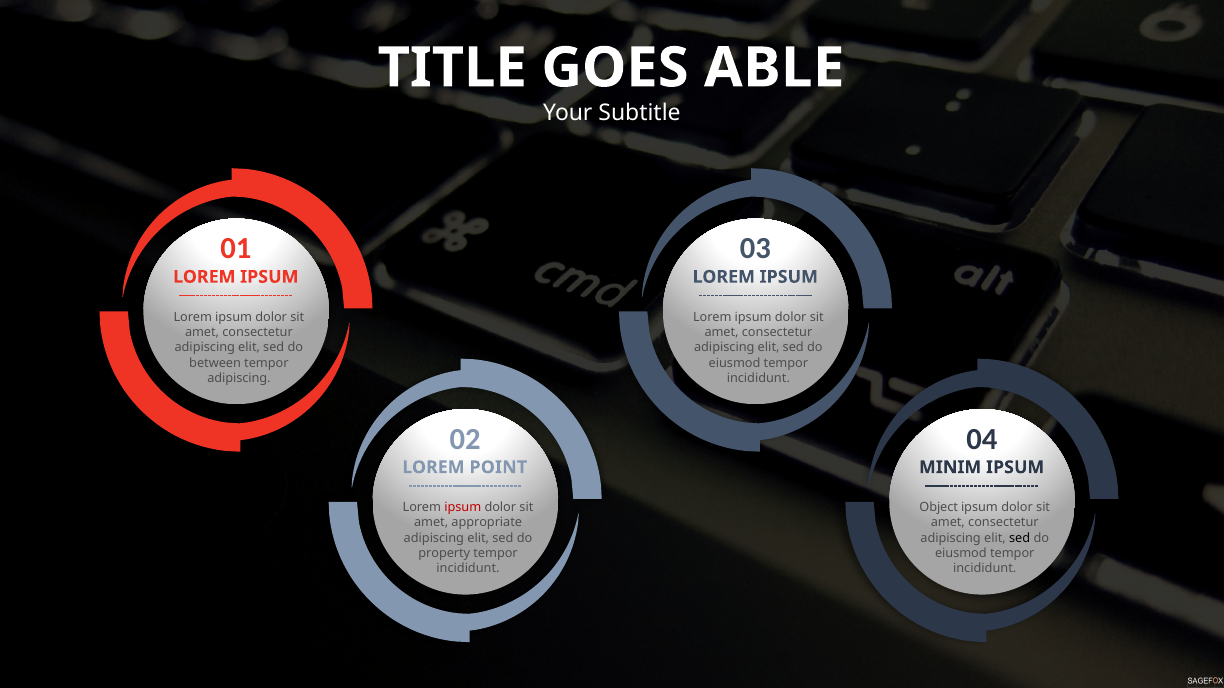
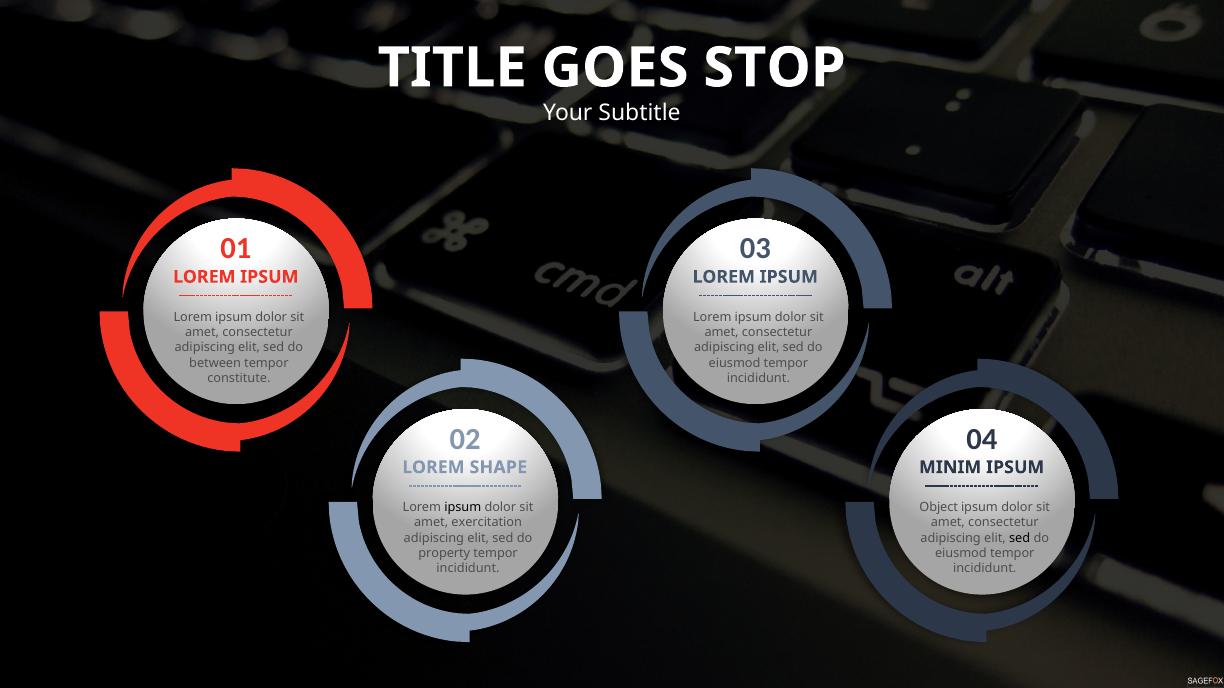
ABLE: ABLE -> STOP
adipiscing at (239, 378): adipiscing -> constitute
POINT: POINT -> SHAPE
ipsum at (463, 508) colour: red -> black
appropriate: appropriate -> exercitation
